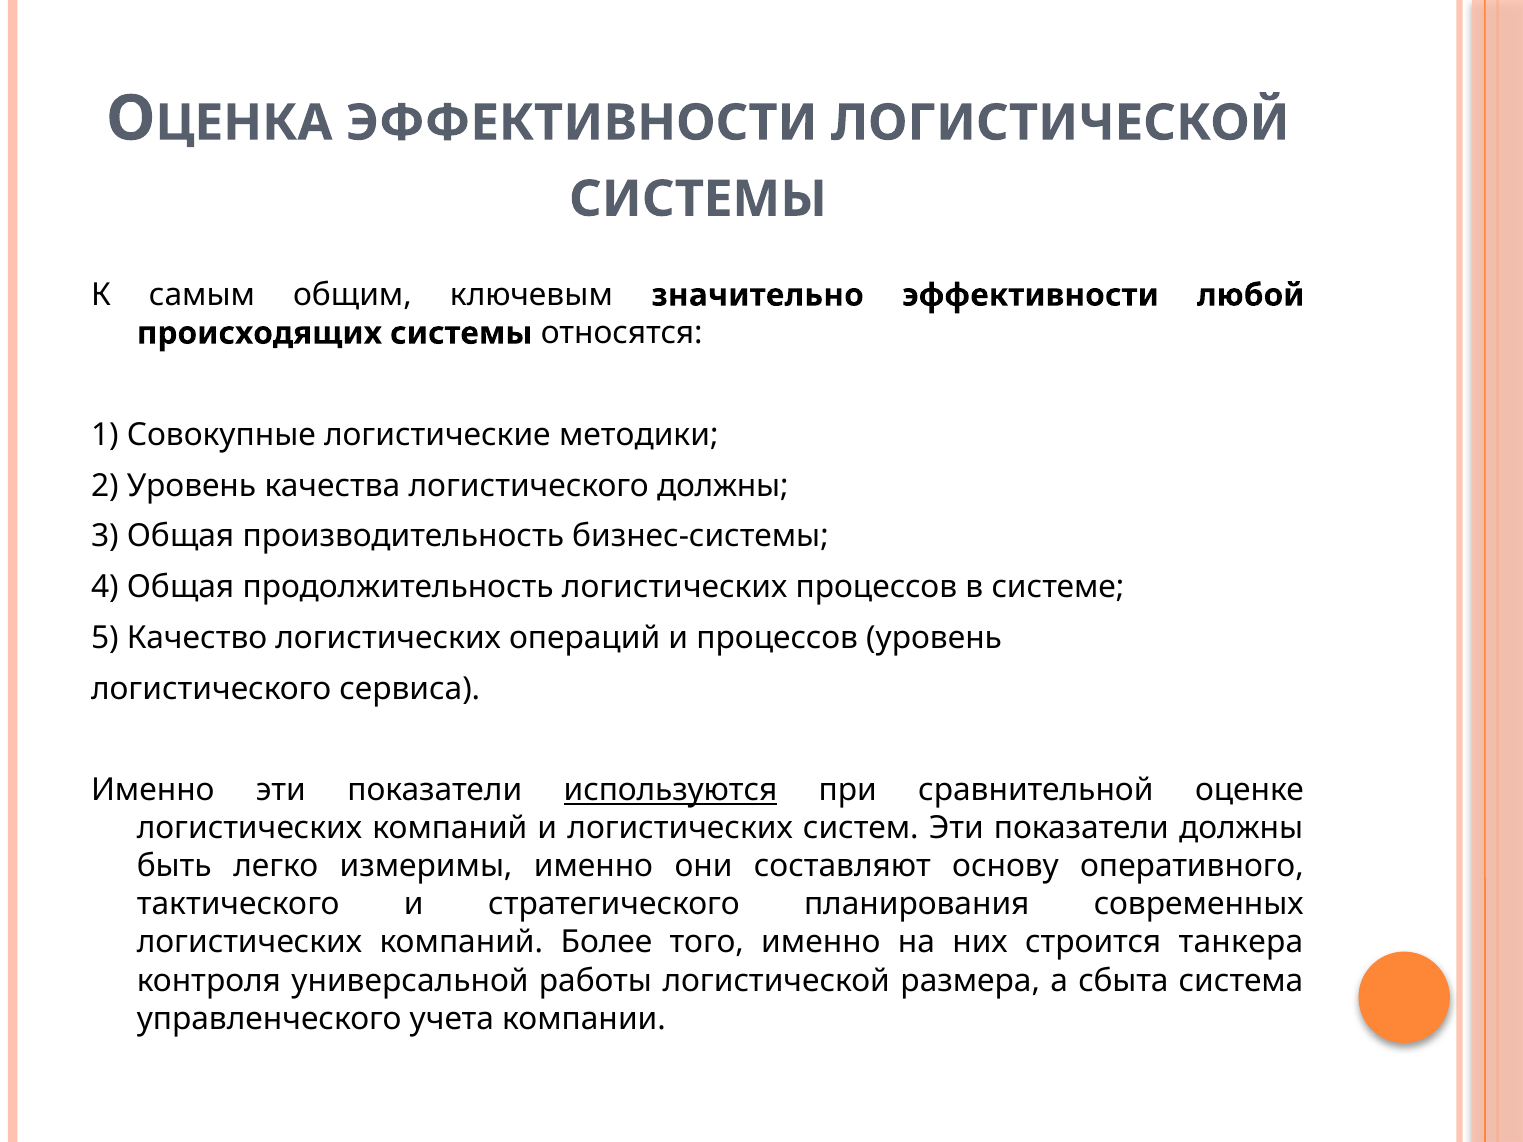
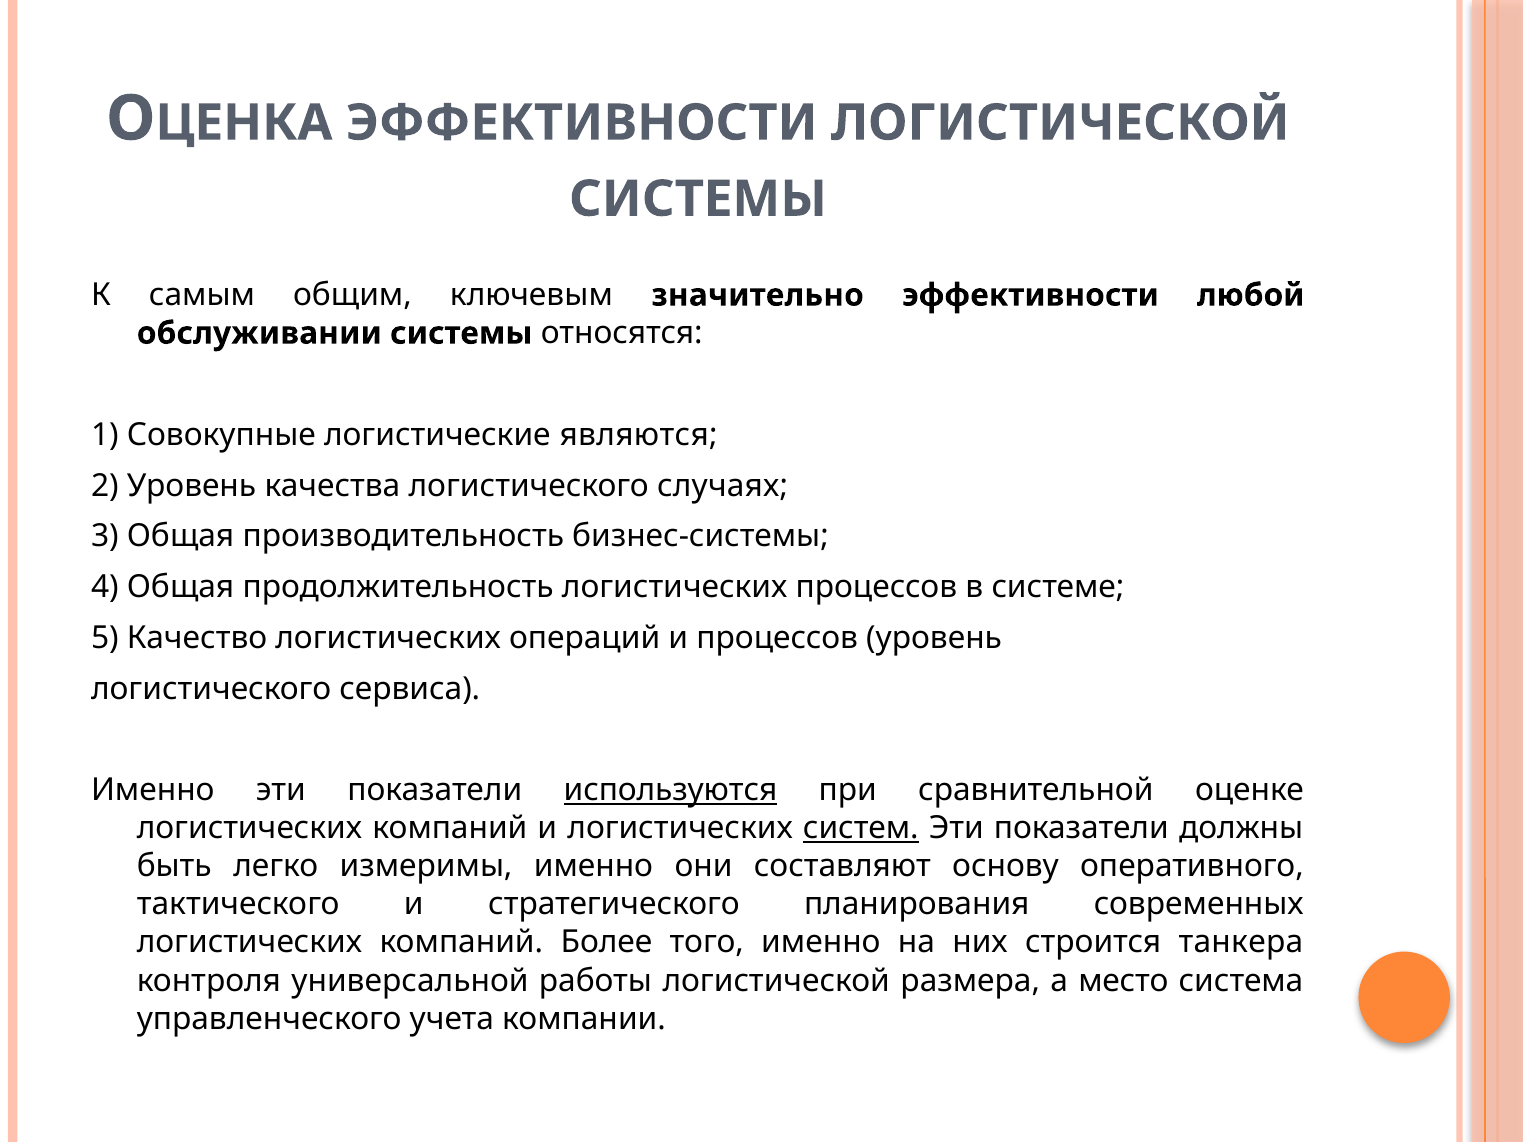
происходящих: происходящих -> обслуживании
методики: методики -> являются
логистического должны: должны -> случаях
систем underline: none -> present
сбыта: сбыта -> место
